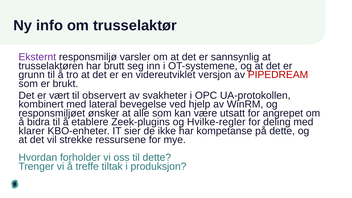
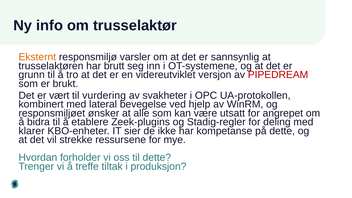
Eksternt colour: purple -> orange
observert: observert -> vurdering
Hvilke-regler: Hvilke-regler -> Stadig-regler
